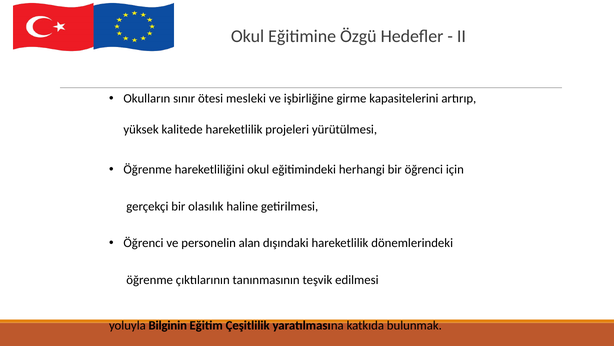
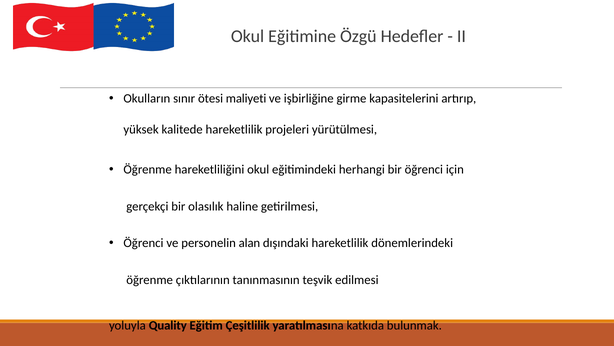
mesleki: mesleki -> maliyeti
Bilginin: Bilginin -> Quality
